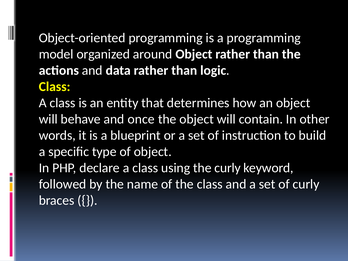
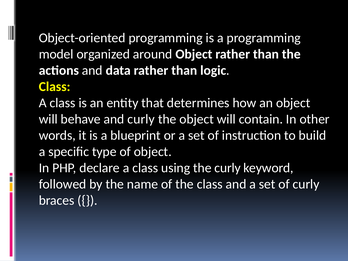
and once: once -> curly
